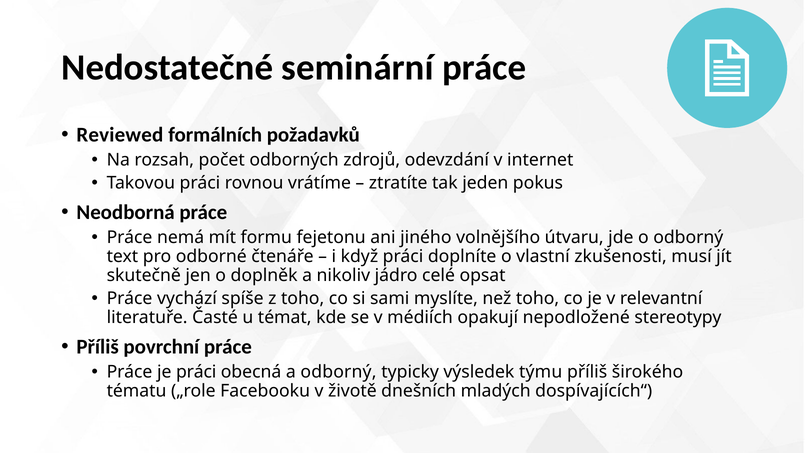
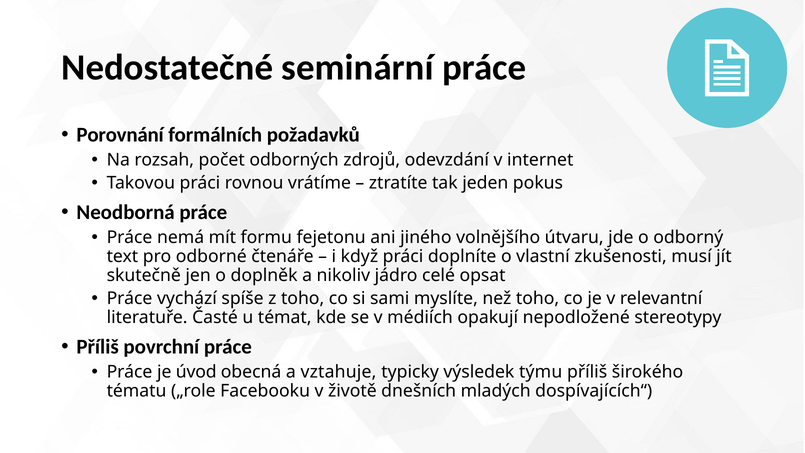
Reviewed: Reviewed -> Porovnání
je práci: práci -> úvod
a odborný: odborný -> vztahuje
